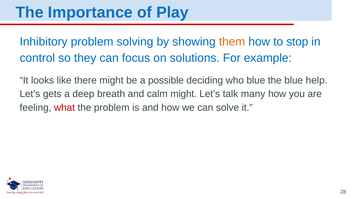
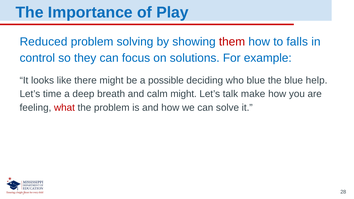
Inhibitory: Inhibitory -> Reduced
them colour: orange -> red
stop: stop -> falls
gets: gets -> time
many: many -> make
